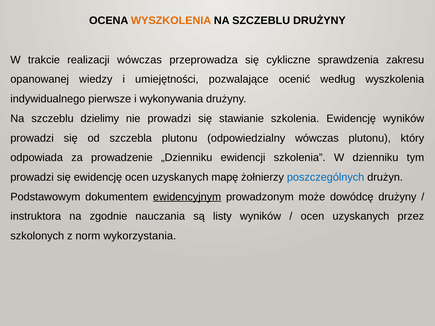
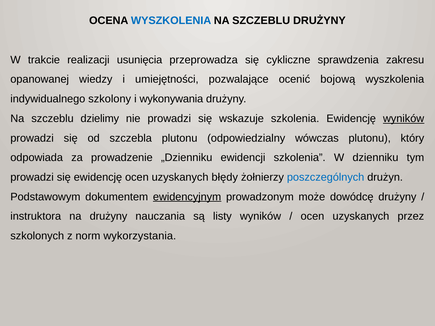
WYSZKOLENIA at (171, 21) colour: orange -> blue
realizacji wówczas: wówczas -> usunięcia
według: według -> bojową
pierwsze: pierwsze -> szkolony
stawianie: stawianie -> wskazuje
wyników at (404, 119) underline: none -> present
mapę: mapę -> błędy
na zgodnie: zgodnie -> drużyny
